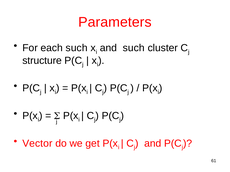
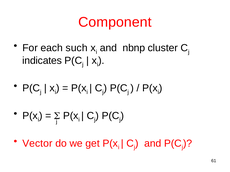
Parameters: Parameters -> Component
and such: such -> nbnp
structure: structure -> indicates
